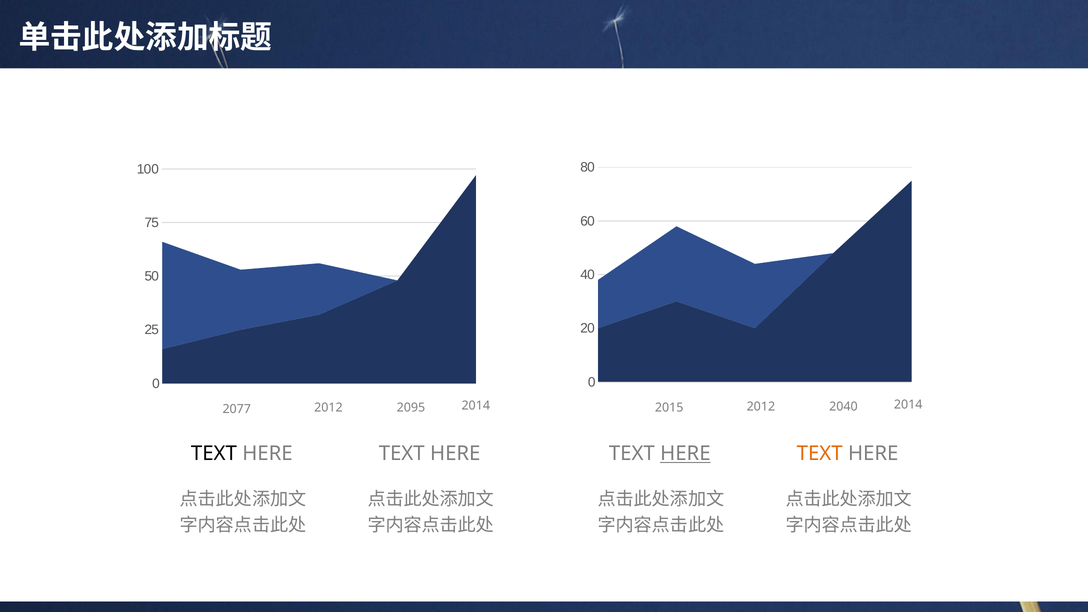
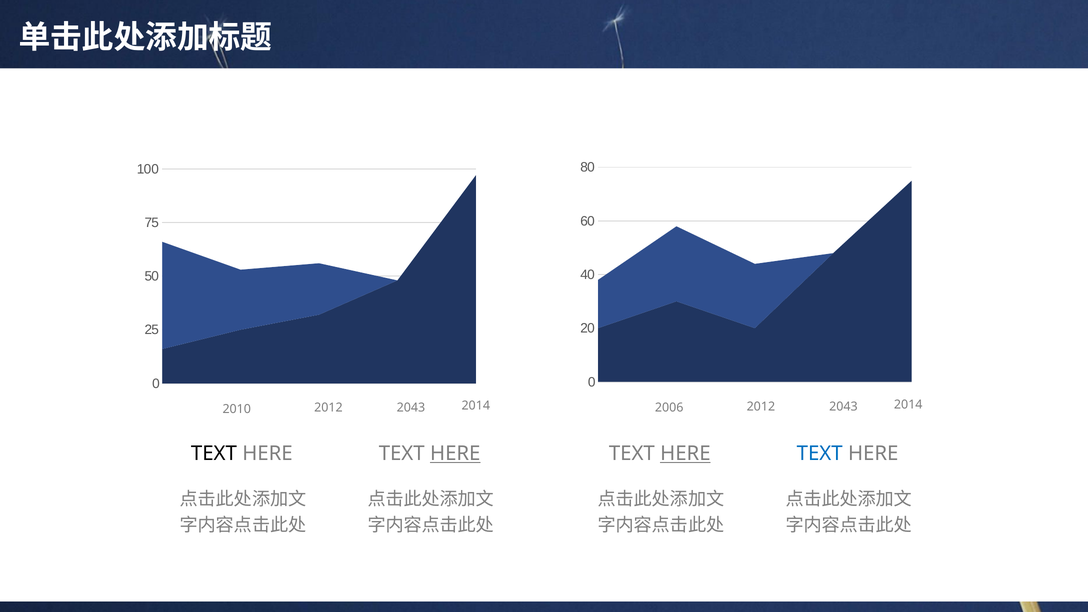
2077: 2077 -> 2010
2095 at (411, 408): 2095 -> 2043
2015: 2015 -> 2006
2040 at (843, 407): 2040 -> 2043
HERE at (455, 454) underline: none -> present
TEXT at (820, 454) colour: orange -> blue
